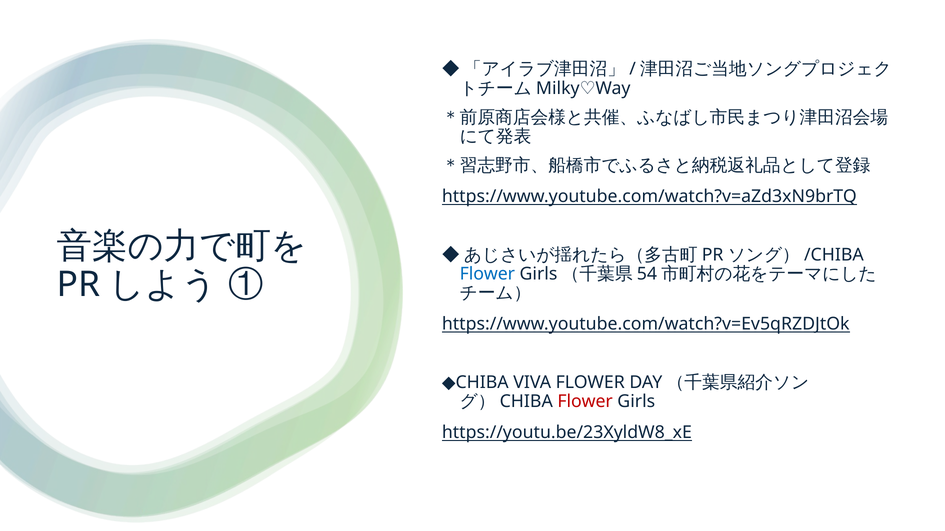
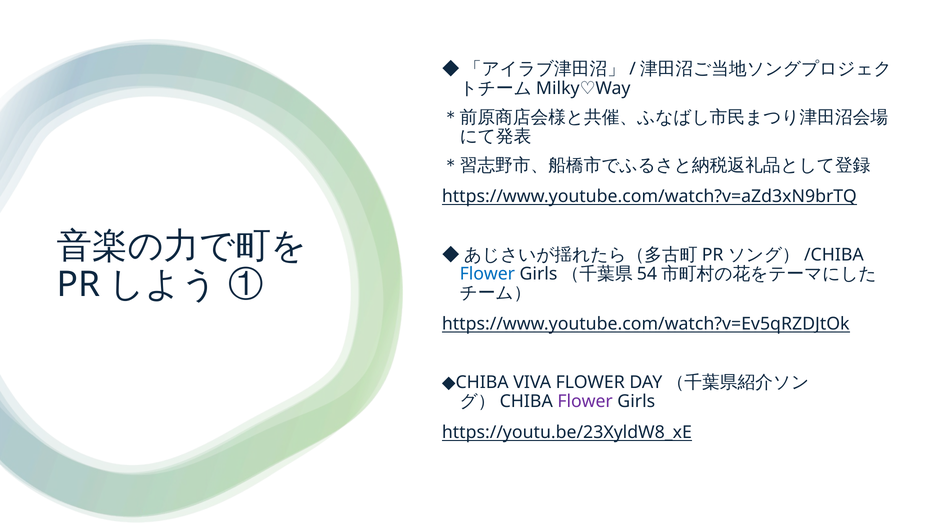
Flower at (585, 402) colour: red -> purple
